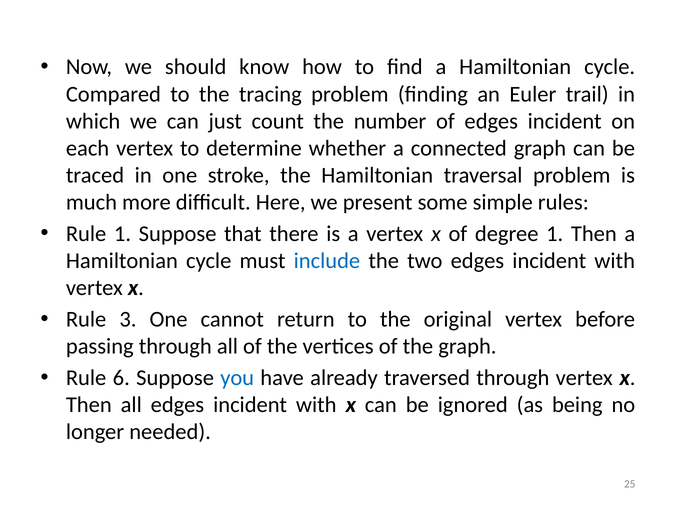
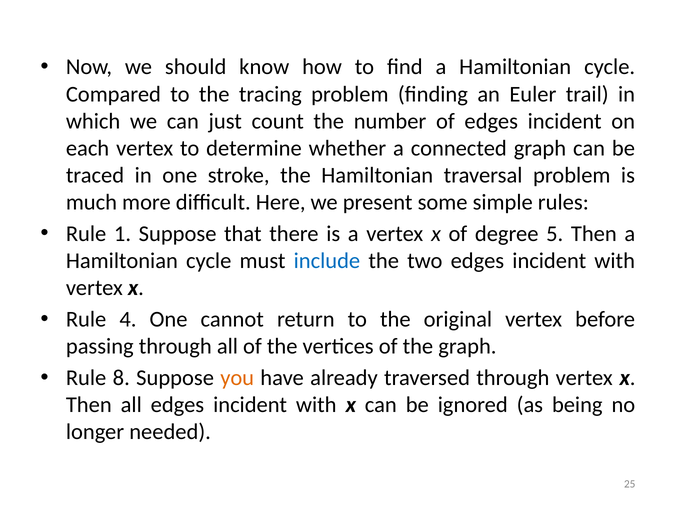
degree 1: 1 -> 5
3: 3 -> 4
6: 6 -> 8
you colour: blue -> orange
